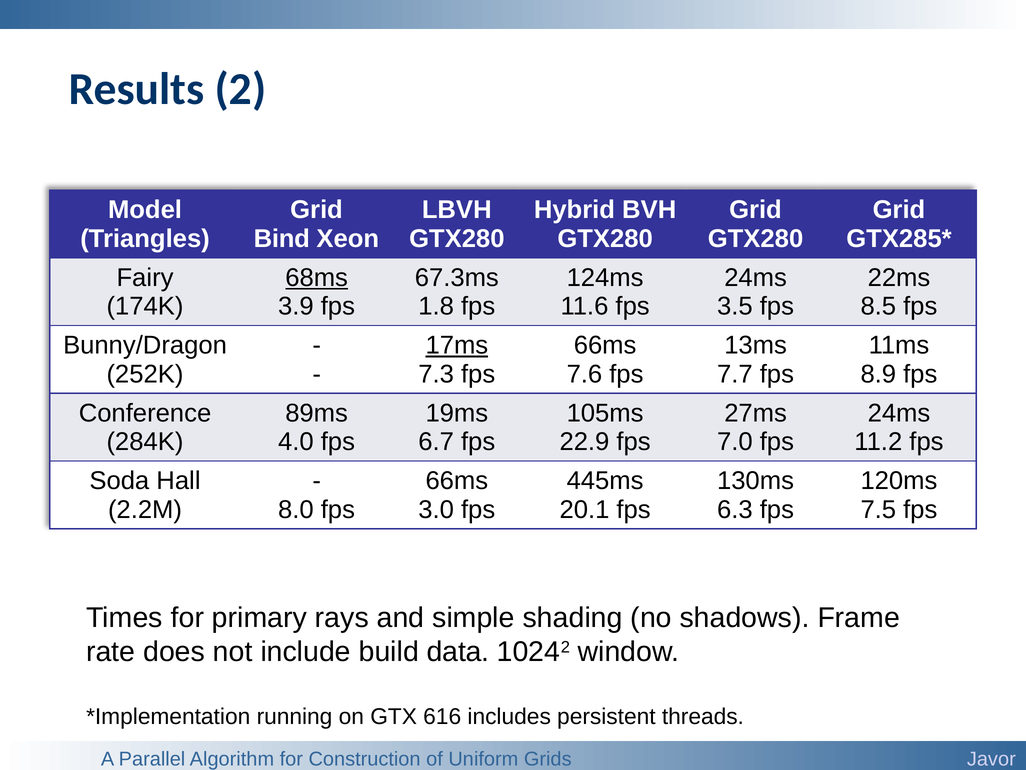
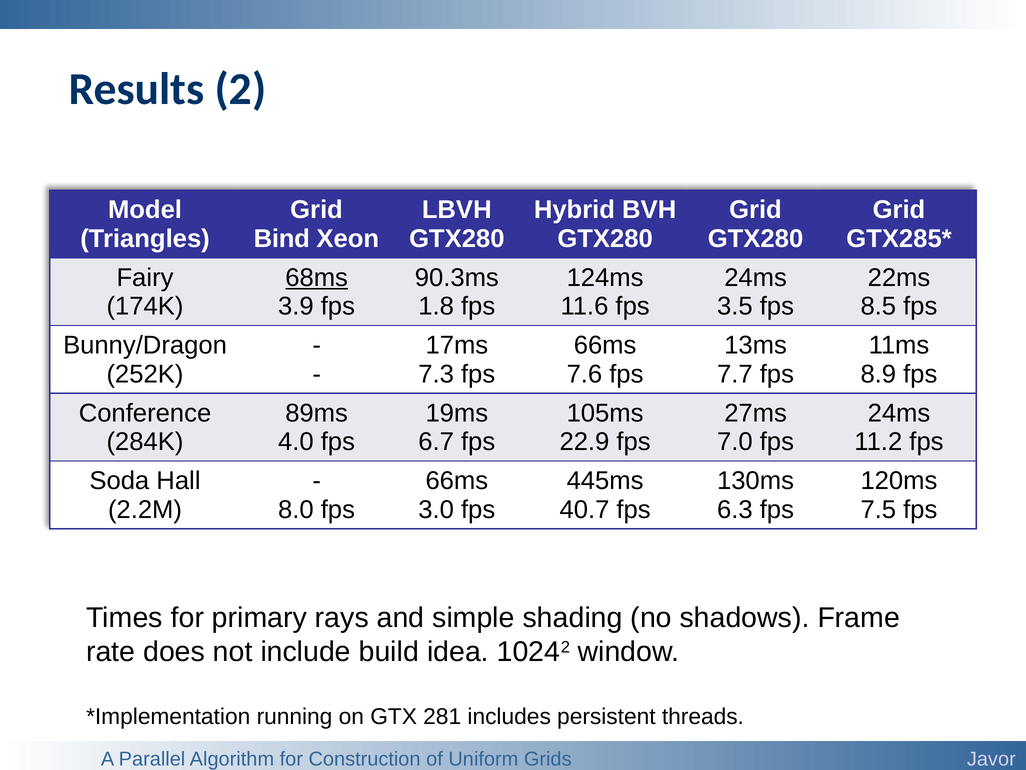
67.3ms: 67.3ms -> 90.3ms
17ms underline: present -> none
20.1: 20.1 -> 40.7
data: data -> idea
616: 616 -> 281
